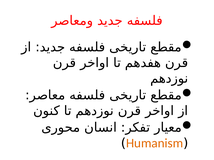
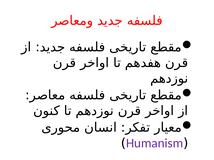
Humanism colour: orange -> purple
